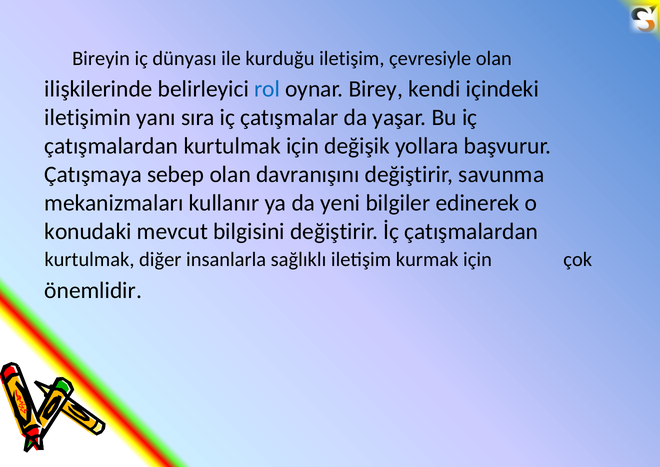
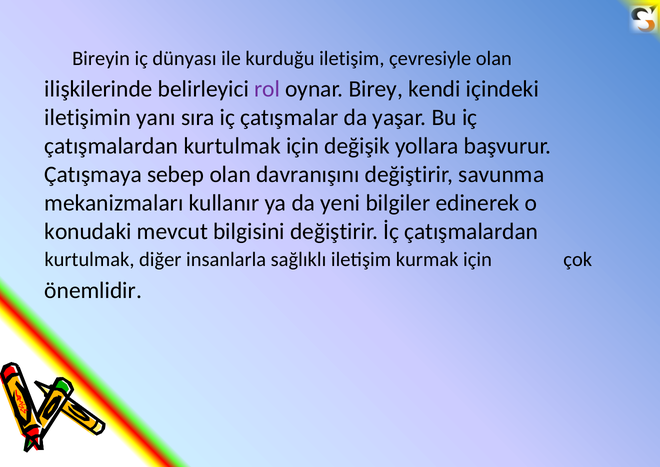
rol colour: blue -> purple
